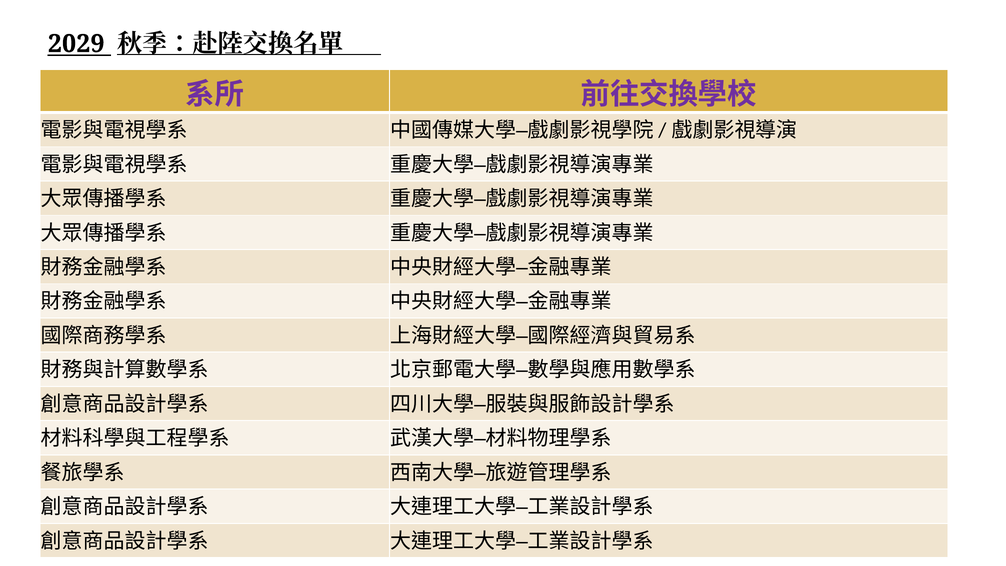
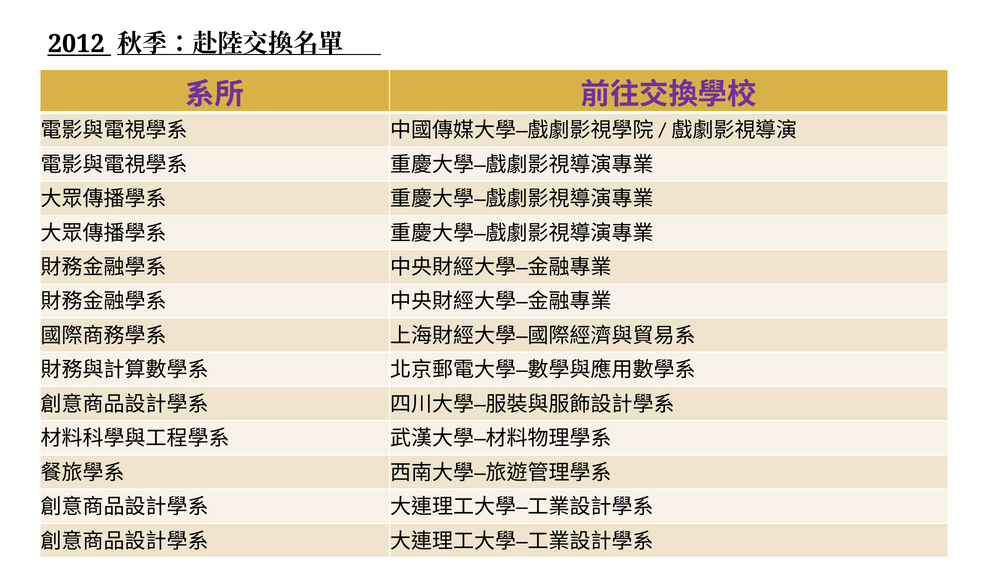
2029: 2029 -> 2012
